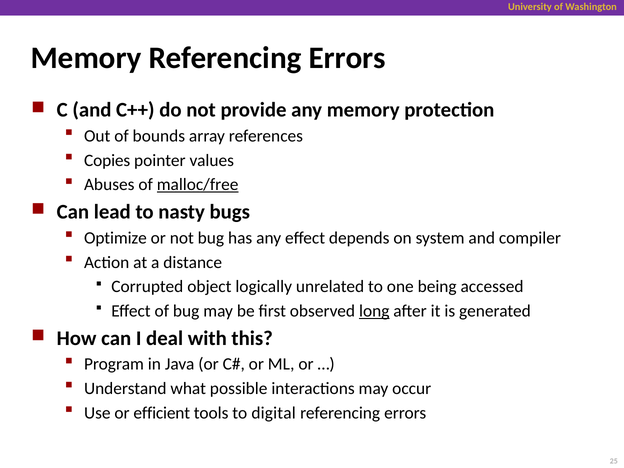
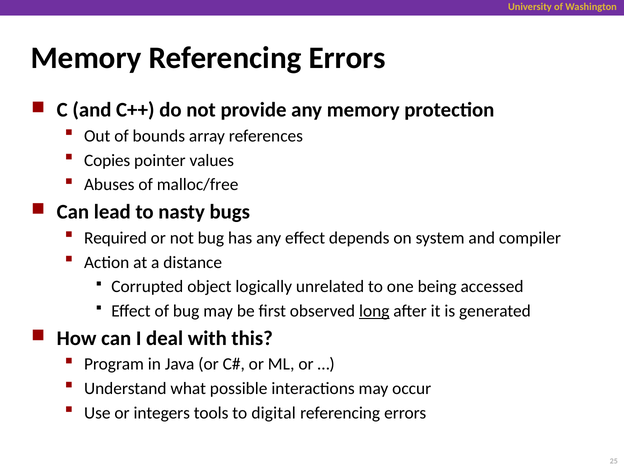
malloc/free underline: present -> none
Optimize: Optimize -> Required
efficient: efficient -> integers
